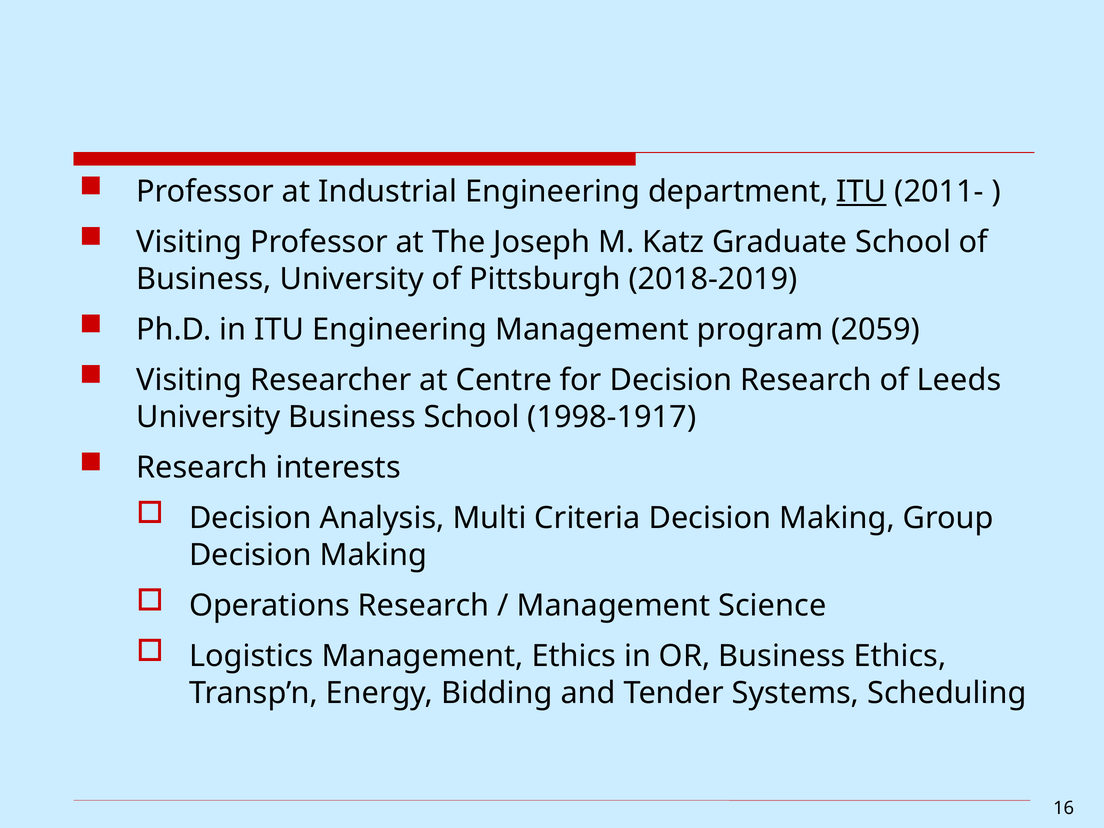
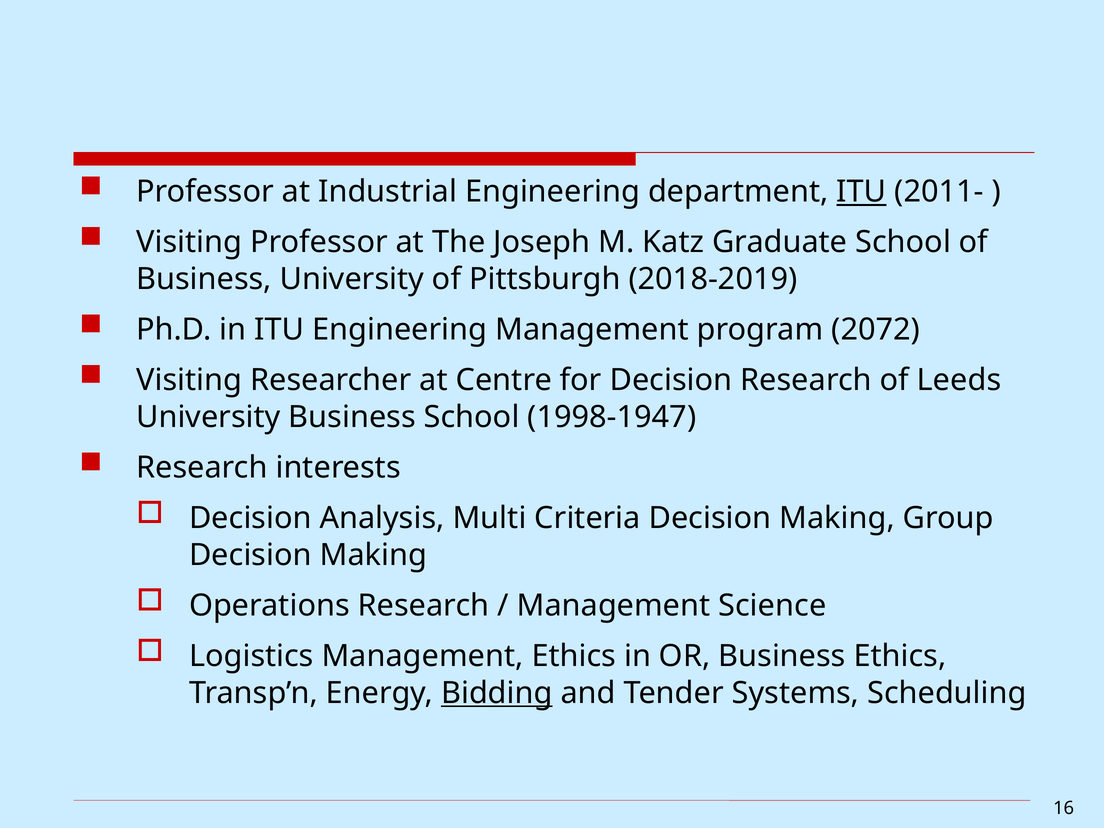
2059: 2059 -> 2072
1998-1917: 1998-1917 -> 1998-1947
Bidding underline: none -> present
